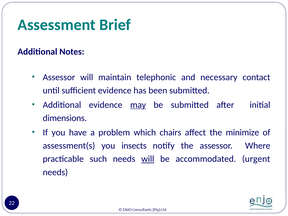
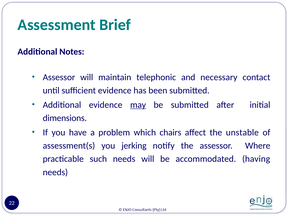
minimize: minimize -> unstable
insects: insects -> jerking
will at (148, 159) underline: present -> none
urgent: urgent -> having
